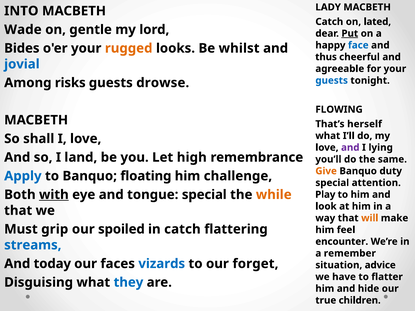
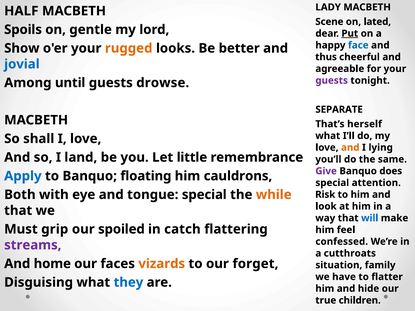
INTO: INTO -> HALF
Catch at (329, 22): Catch -> Scene
Wade: Wade -> Spoils
Bides: Bides -> Show
whilst: whilst -> better
guests at (332, 81) colour: blue -> purple
risks: risks -> until
FLOWING: FLOWING -> SEPARATE
and at (350, 148) colour: purple -> orange
high: high -> little
Give colour: orange -> purple
duty: duty -> does
challenge: challenge -> cauldrons
with underline: present -> none
Play: Play -> Risk
will colour: orange -> blue
encounter: encounter -> confessed
streams colour: blue -> purple
remember: remember -> cutthroats
today: today -> home
vizards colour: blue -> orange
advice: advice -> family
